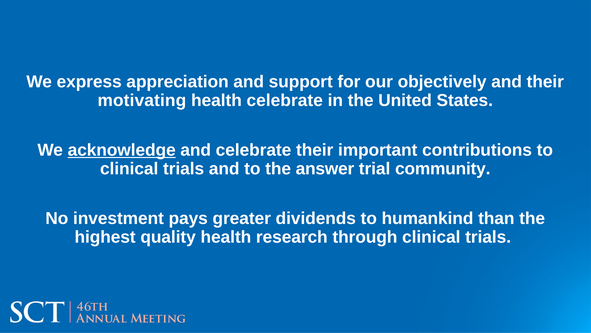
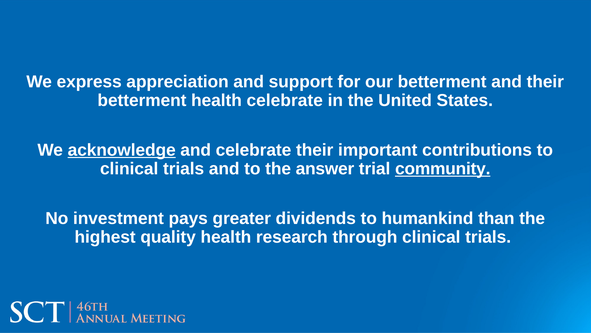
our objectively: objectively -> betterment
motivating at (142, 100): motivating -> betterment
community underline: none -> present
